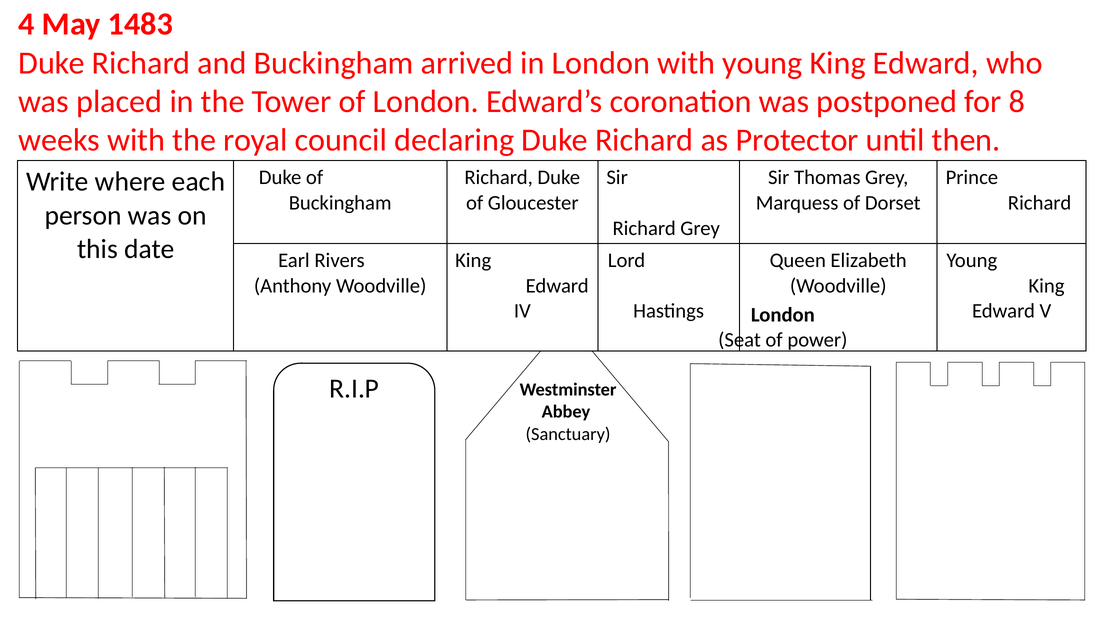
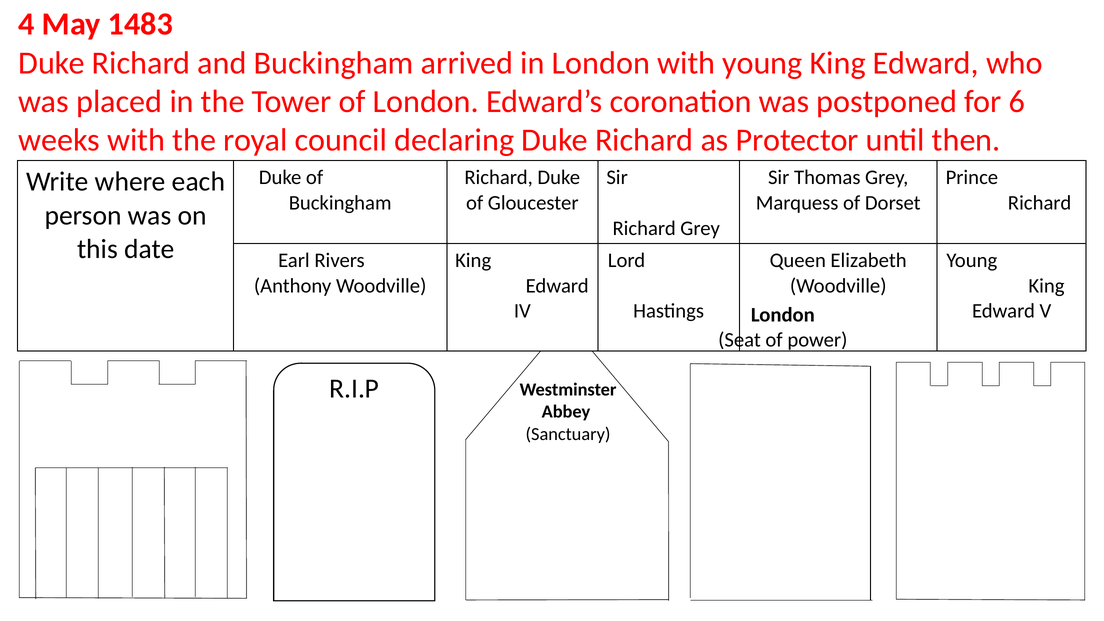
8: 8 -> 6
